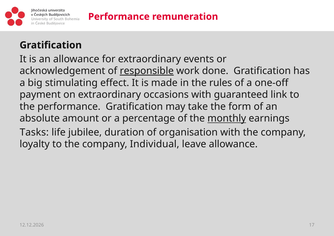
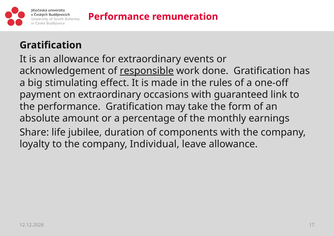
monthly underline: present -> none
Tasks: Tasks -> Share
organisation: organisation -> components
